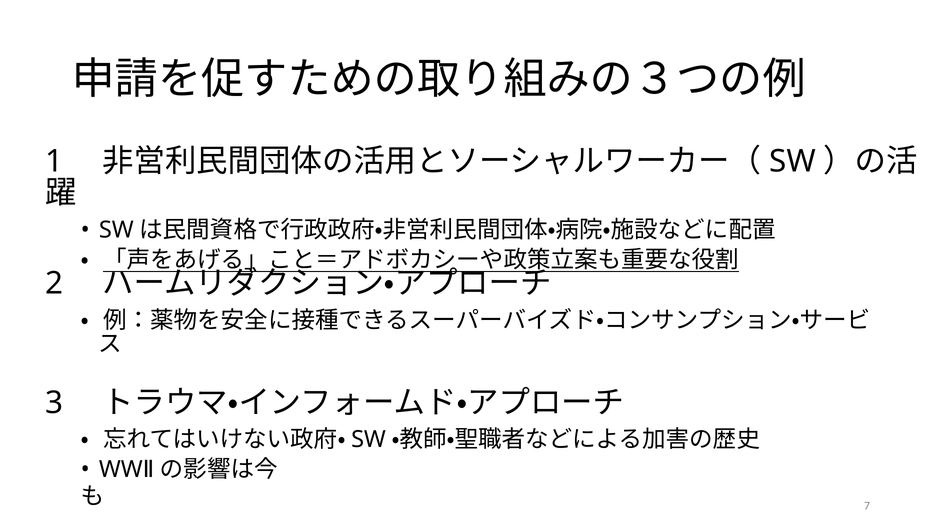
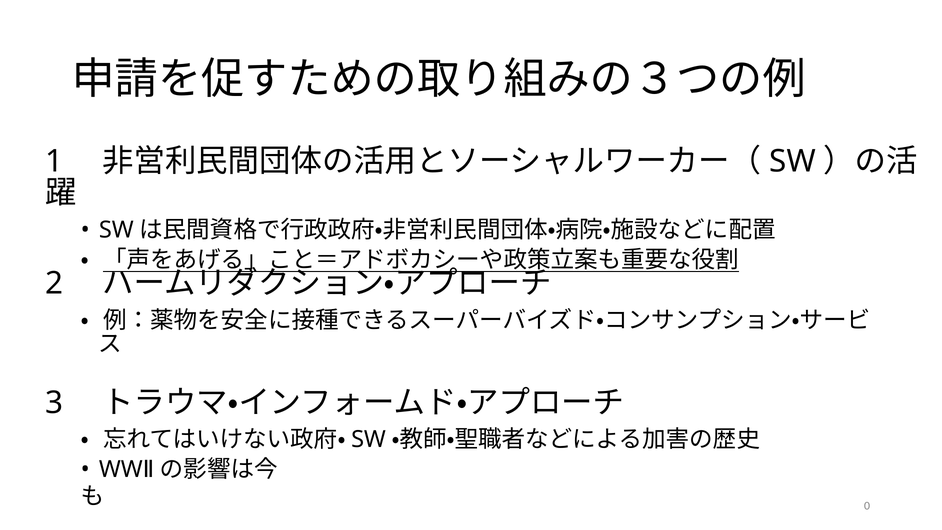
7: 7 -> 0
